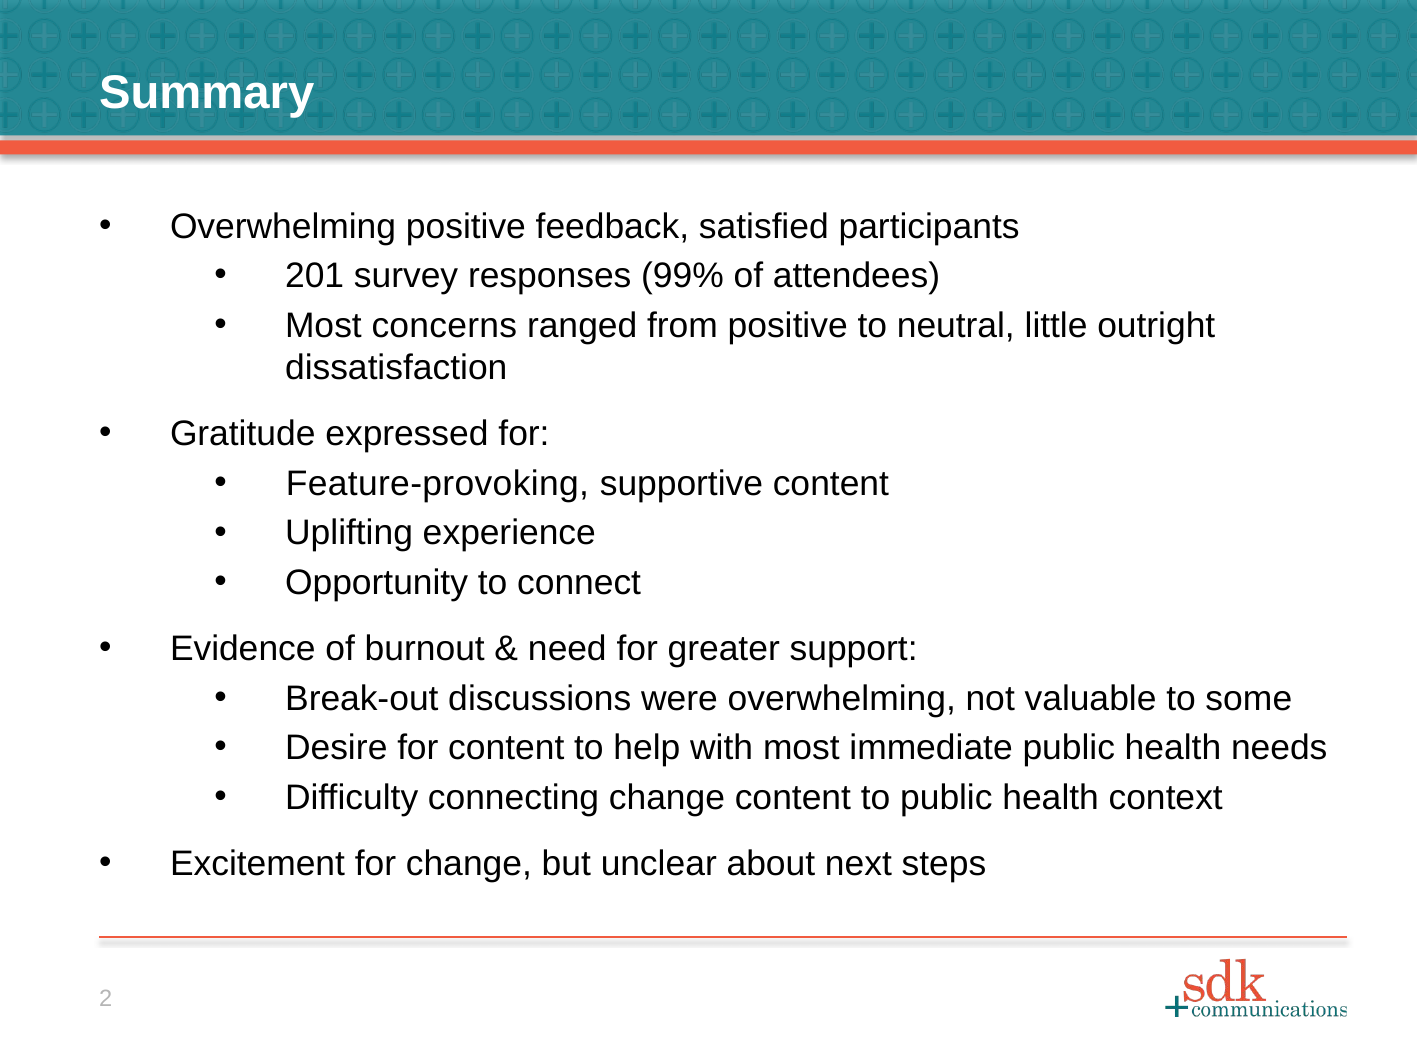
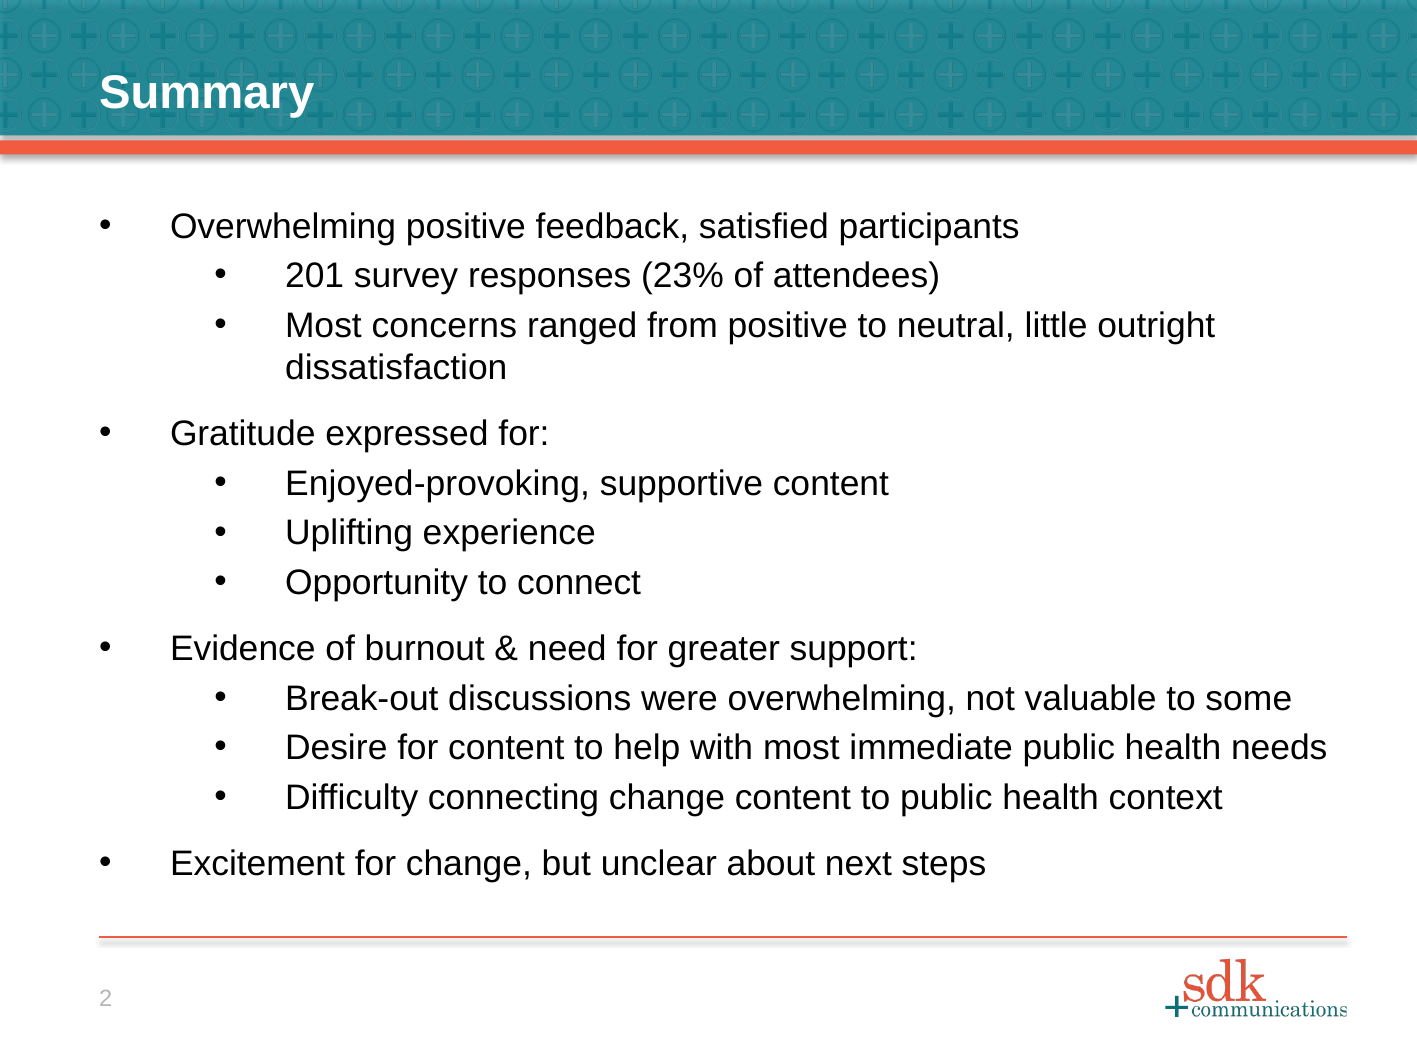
99%: 99% -> 23%
Feature-provoking: Feature-provoking -> Enjoyed-provoking
